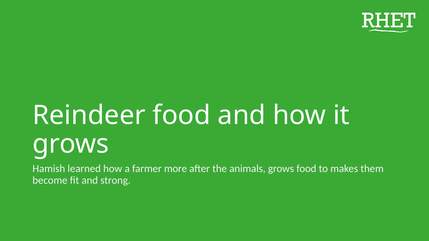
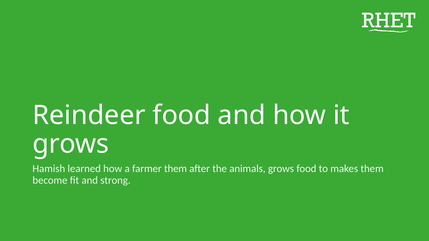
farmer more: more -> them
